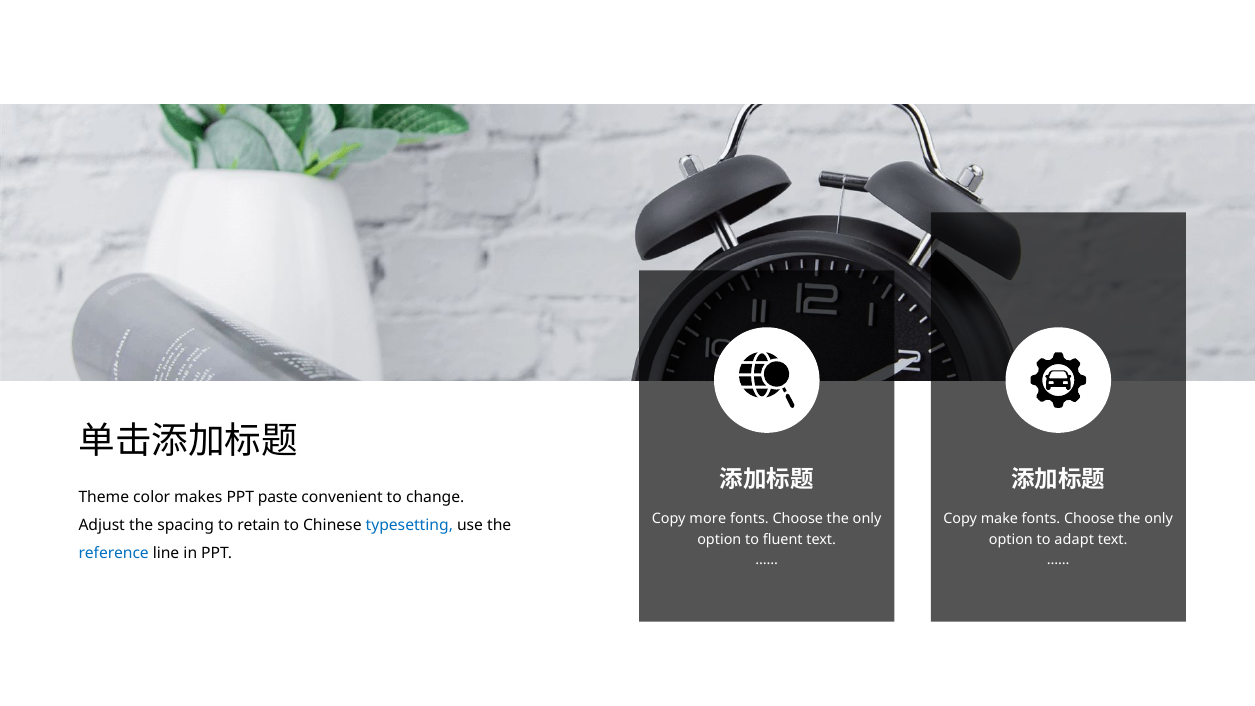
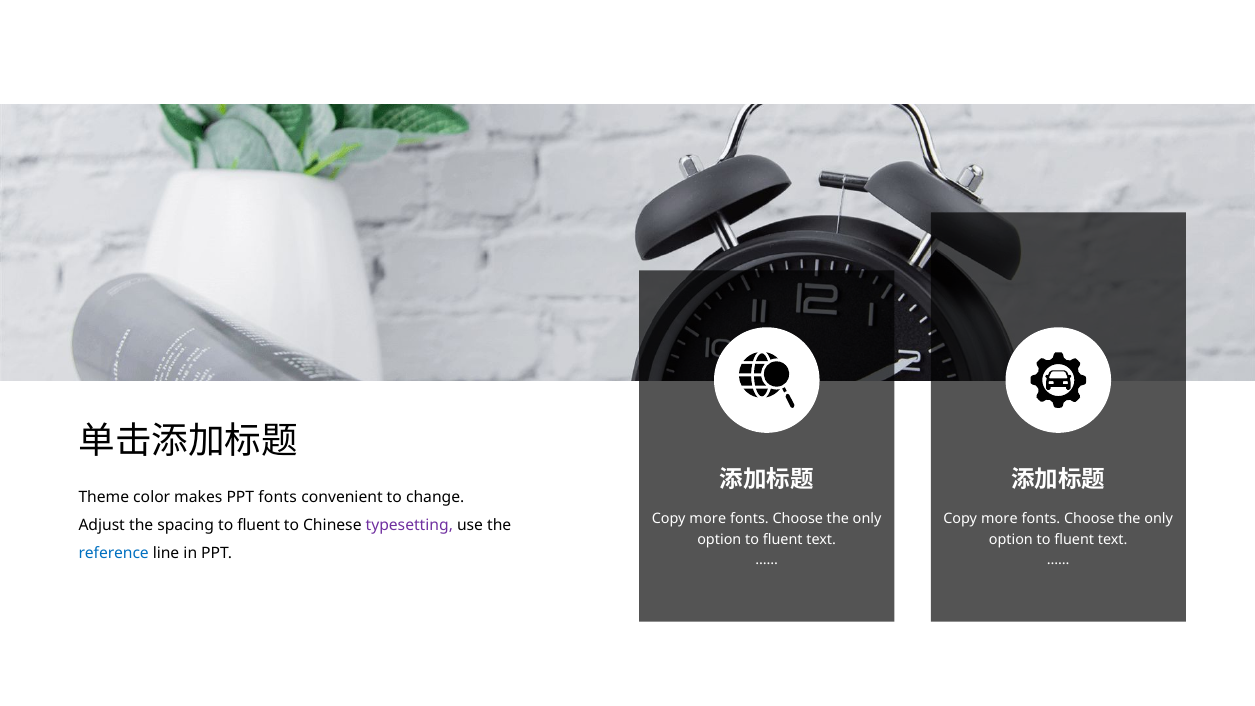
PPT paste: paste -> fonts
make at (999, 519): make -> more
spacing to retain: retain -> fluent
typesetting colour: blue -> purple
adapt at (1074, 539): adapt -> fluent
